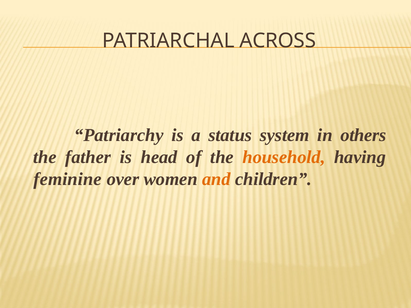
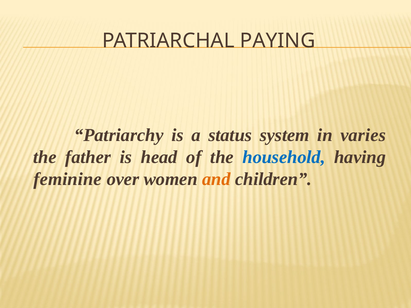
ACROSS: ACROSS -> PAYING
others: others -> varies
household colour: orange -> blue
